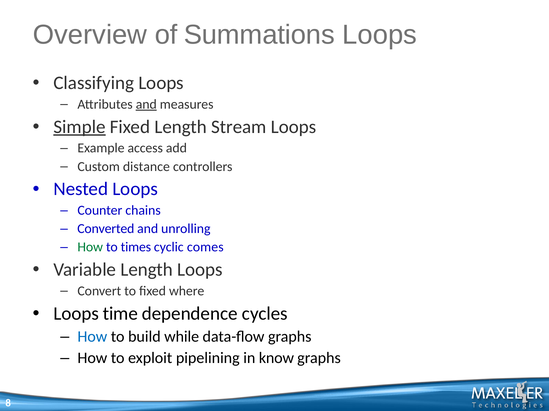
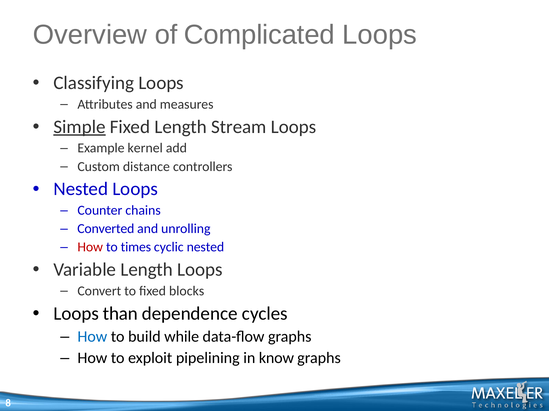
Summations: Summations -> Complicated
and at (146, 104) underline: present -> none
access: access -> kernel
How at (90, 247) colour: green -> red
cyclic comes: comes -> nested
where: where -> blocks
time: time -> than
